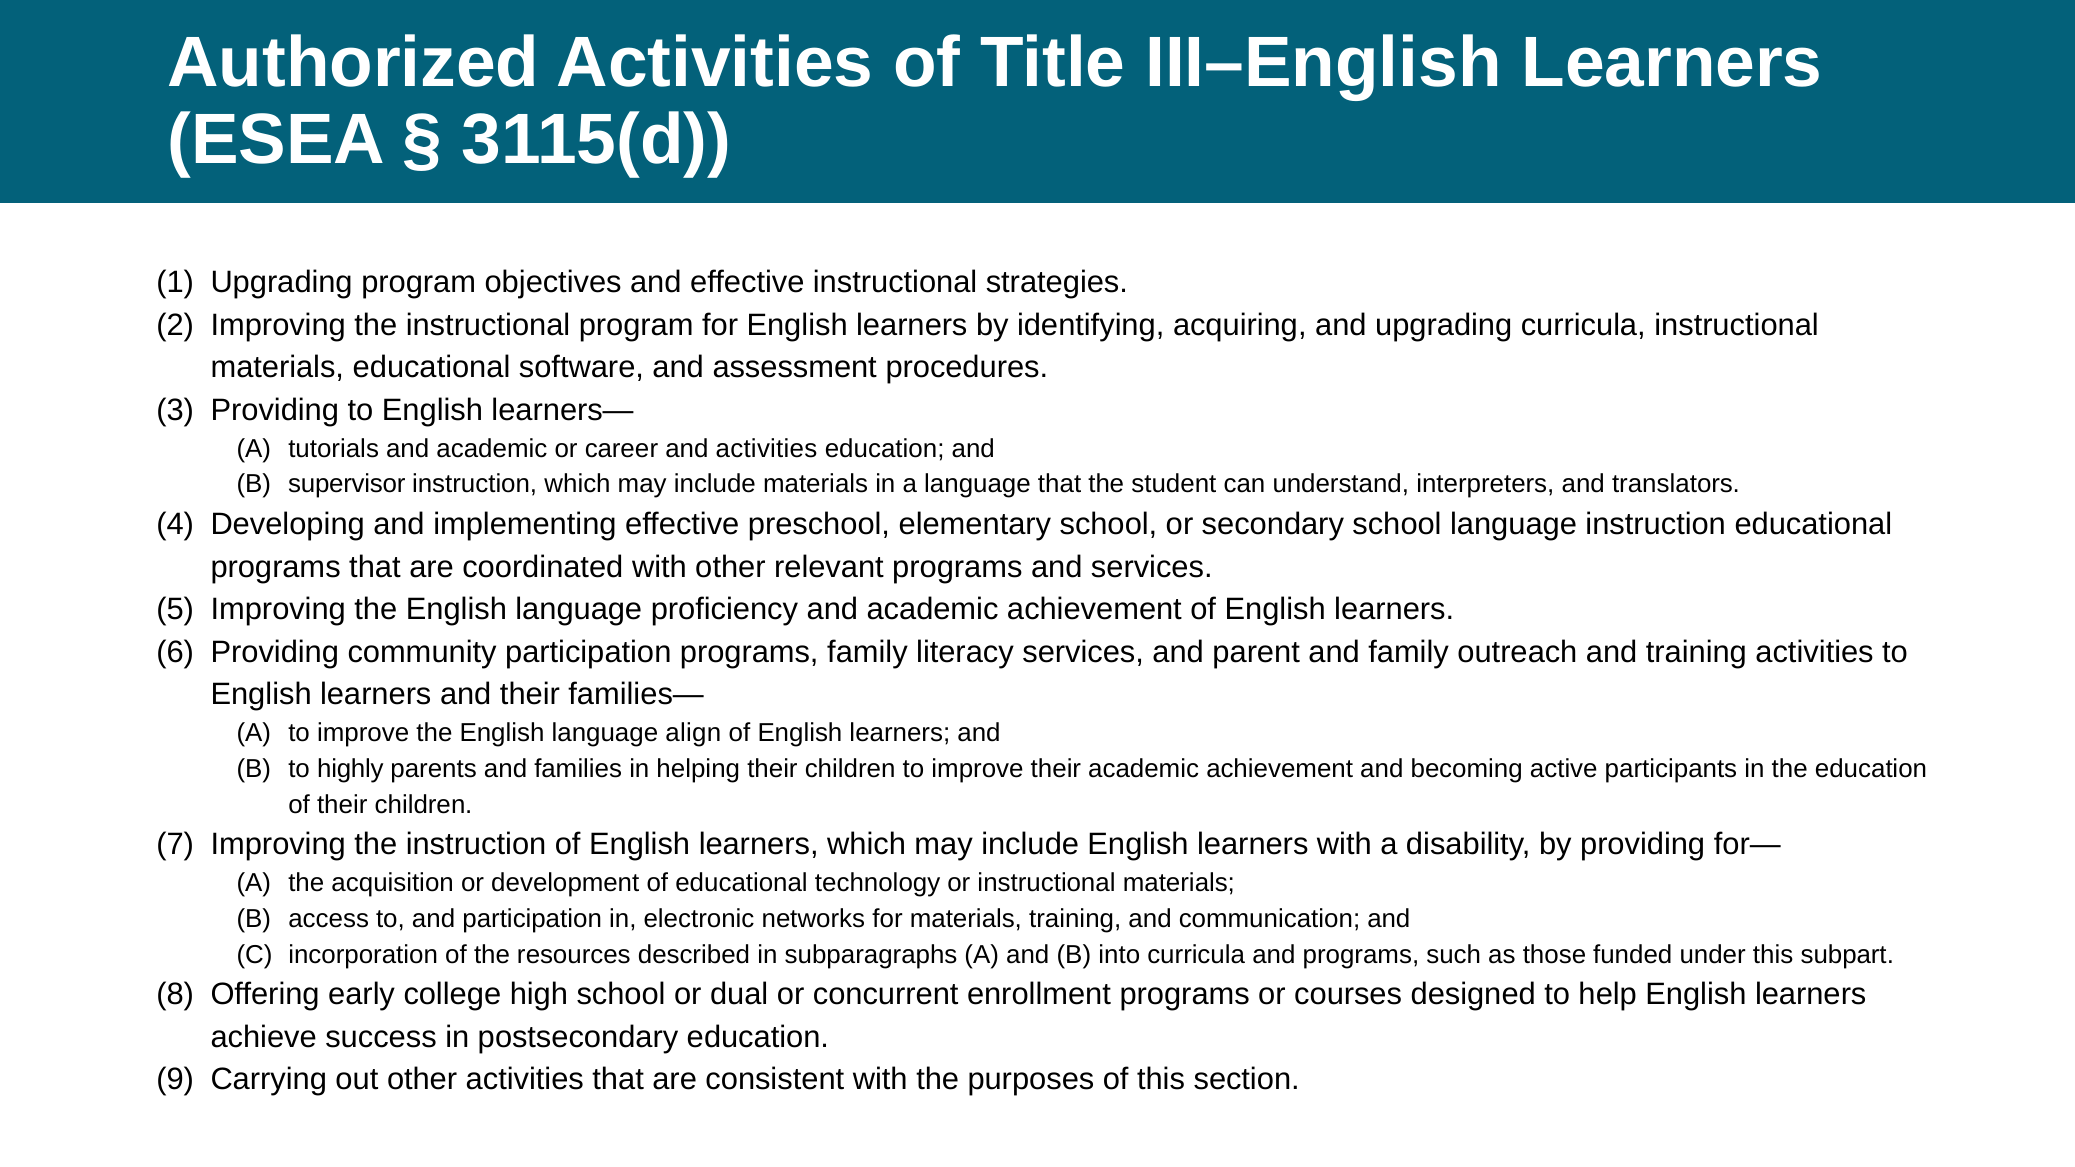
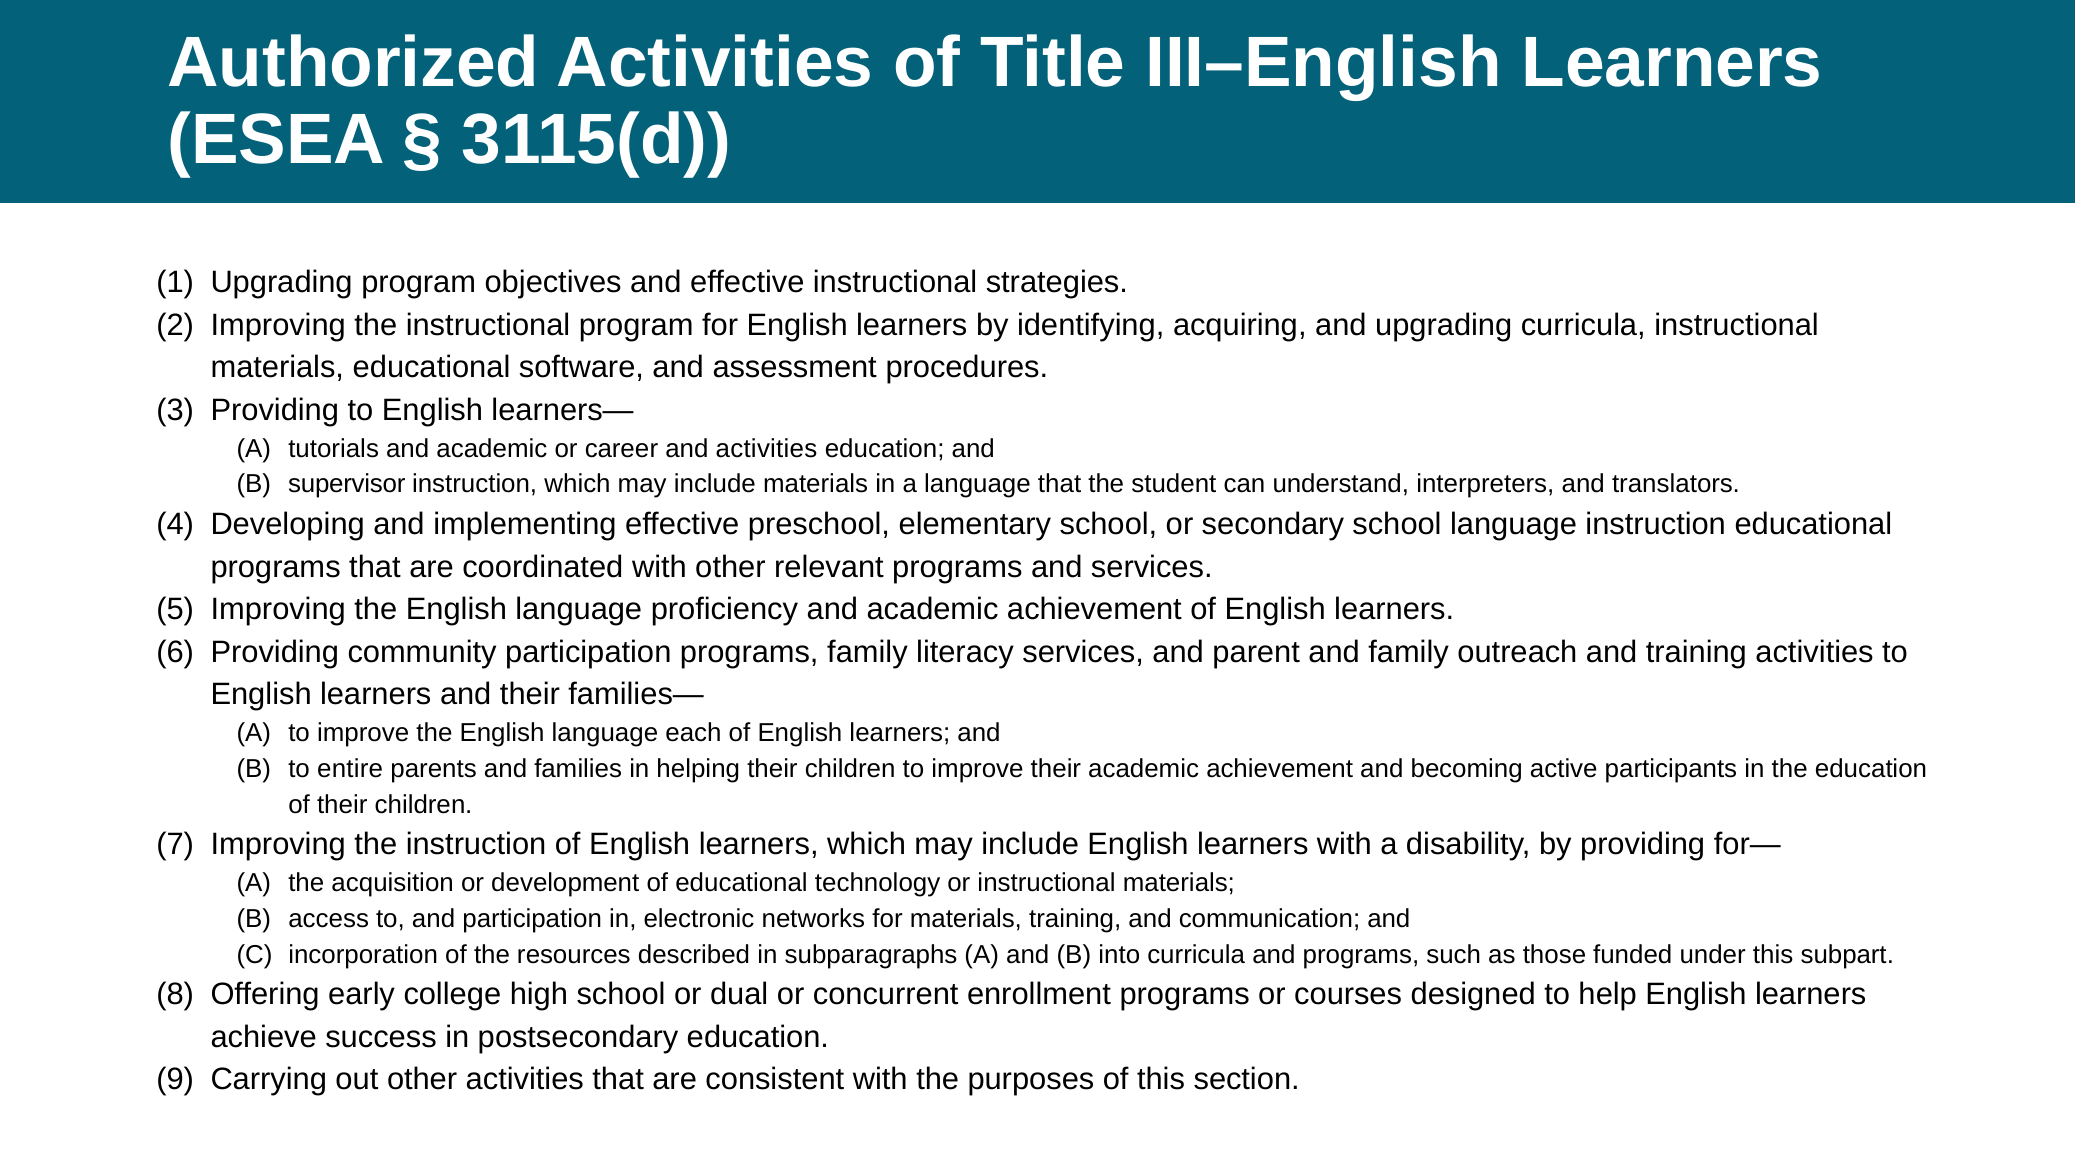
align: align -> each
highly: highly -> entire
